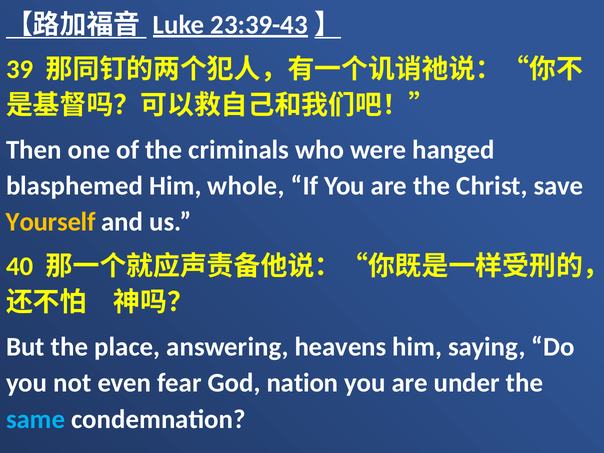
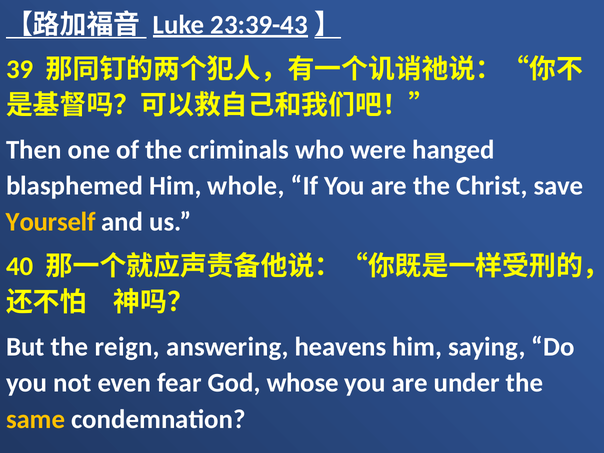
place: place -> reign
nation: nation -> whose
same colour: light blue -> yellow
